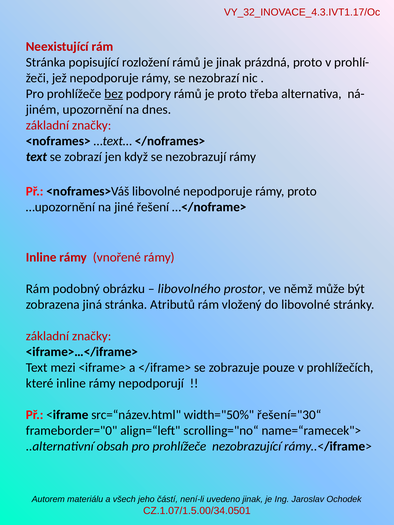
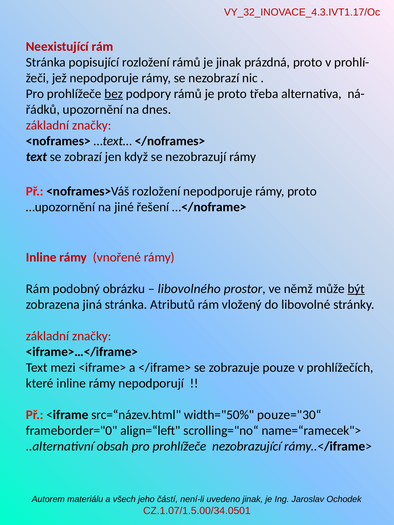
jiném: jiném -> řádků
<noframes>Váš libovolné: libovolné -> rozložení
být underline: none -> present
řešení="30“: řešení="30“ -> pouze="30“
